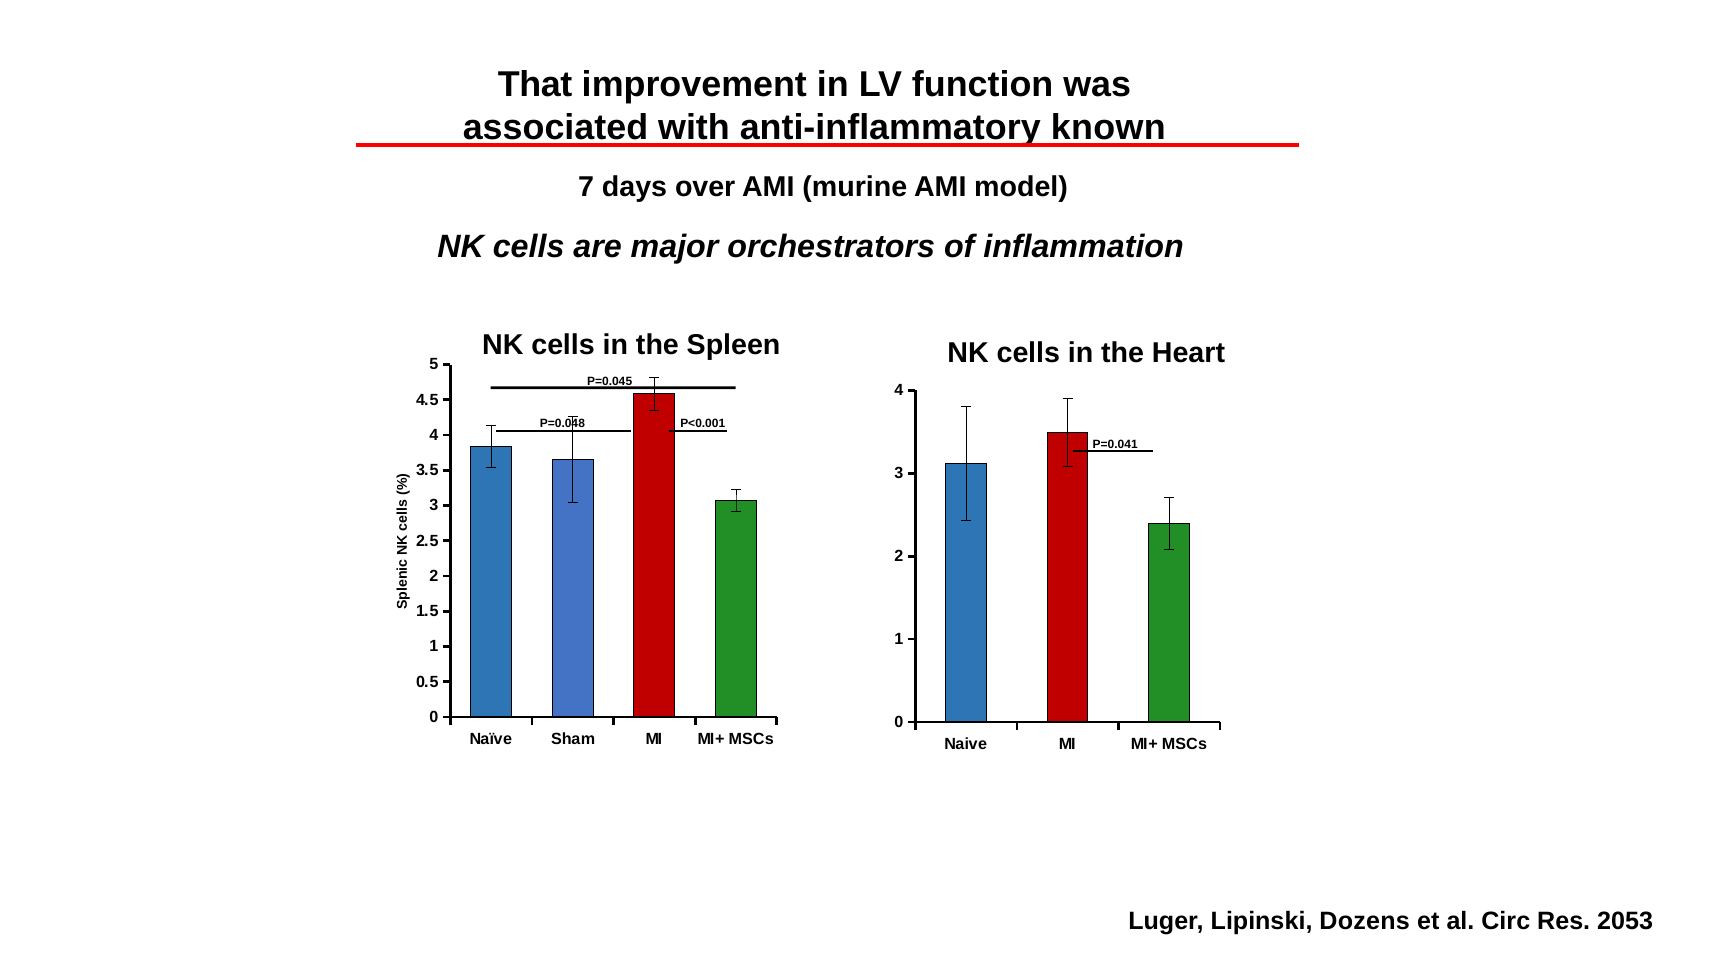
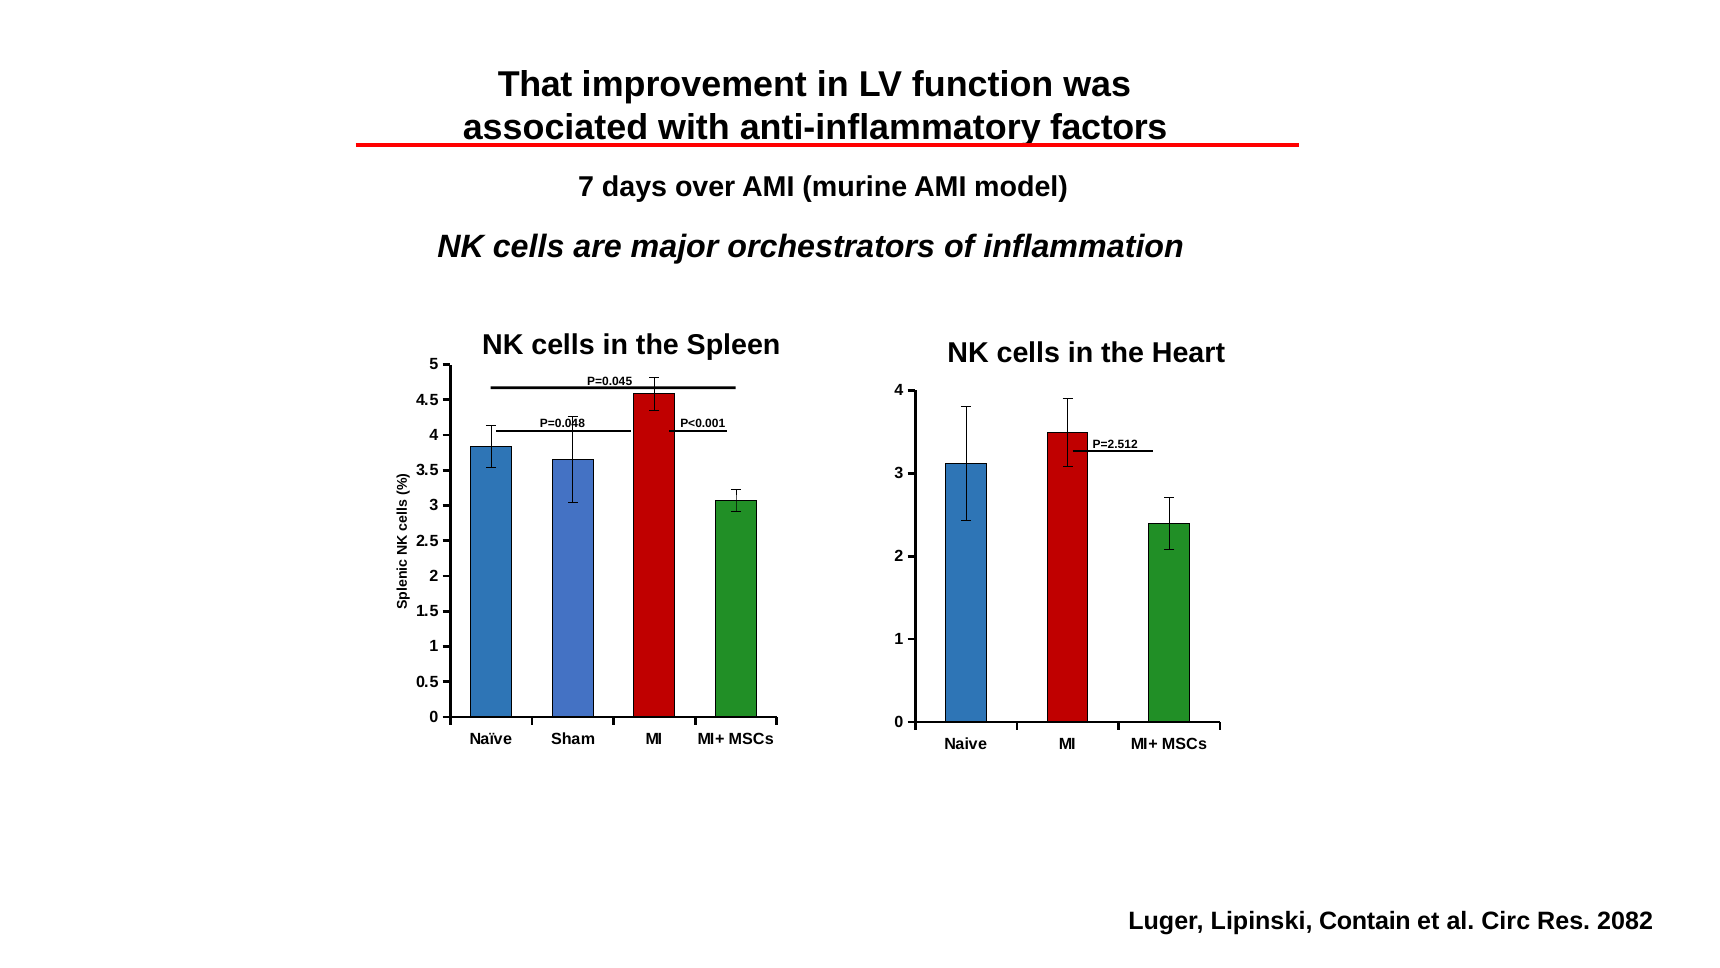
known: known -> factors
P=0.041: P=0.041 -> P=2.512
Dozens: Dozens -> Contain
2053: 2053 -> 2082
